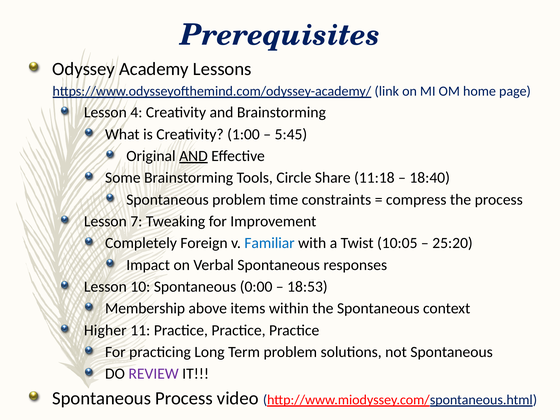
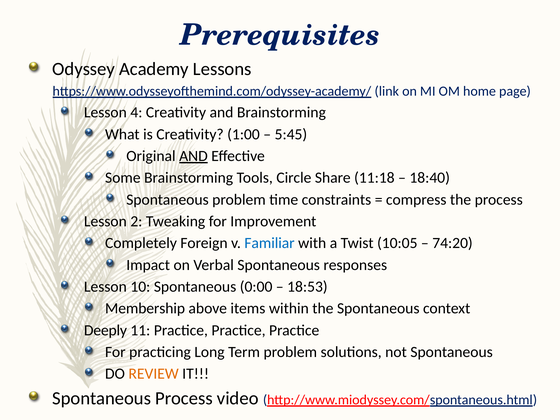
7: 7 -> 2
25:20: 25:20 -> 74:20
Higher: Higher -> Deeply
REVIEW colour: purple -> orange
